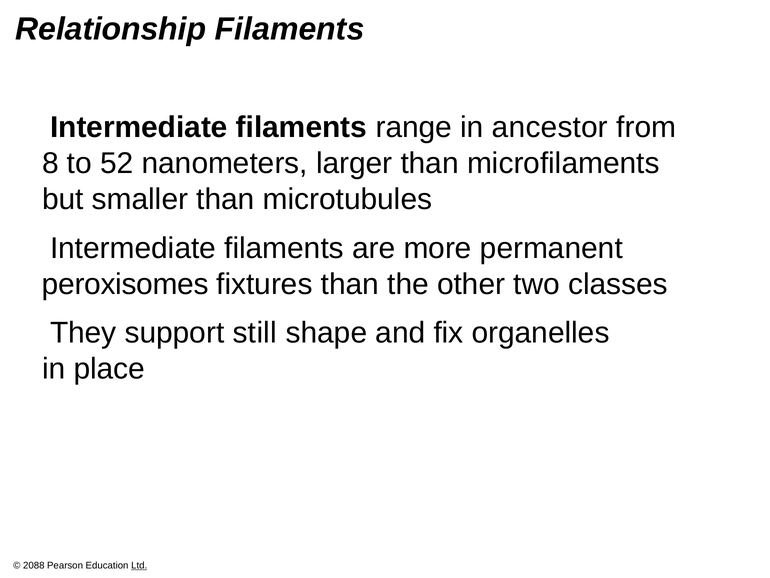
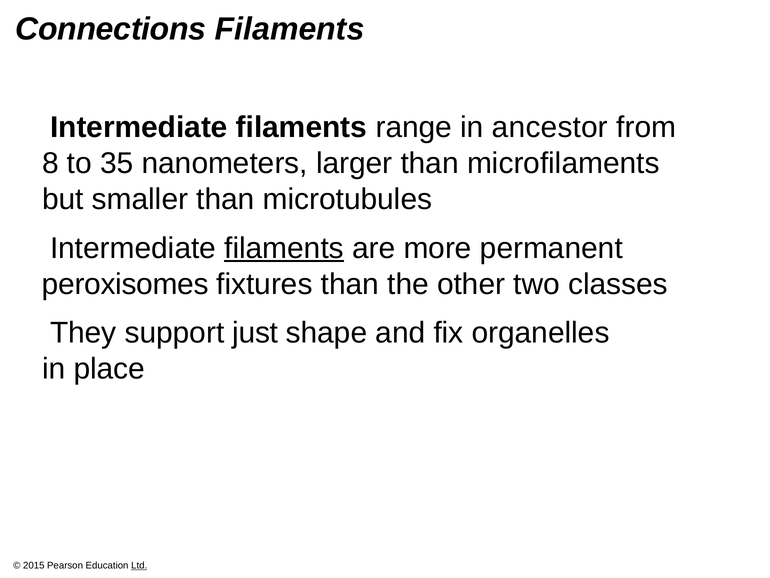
Relationship: Relationship -> Connections
52: 52 -> 35
filaments at (284, 248) underline: none -> present
still: still -> just
2088: 2088 -> 2015
